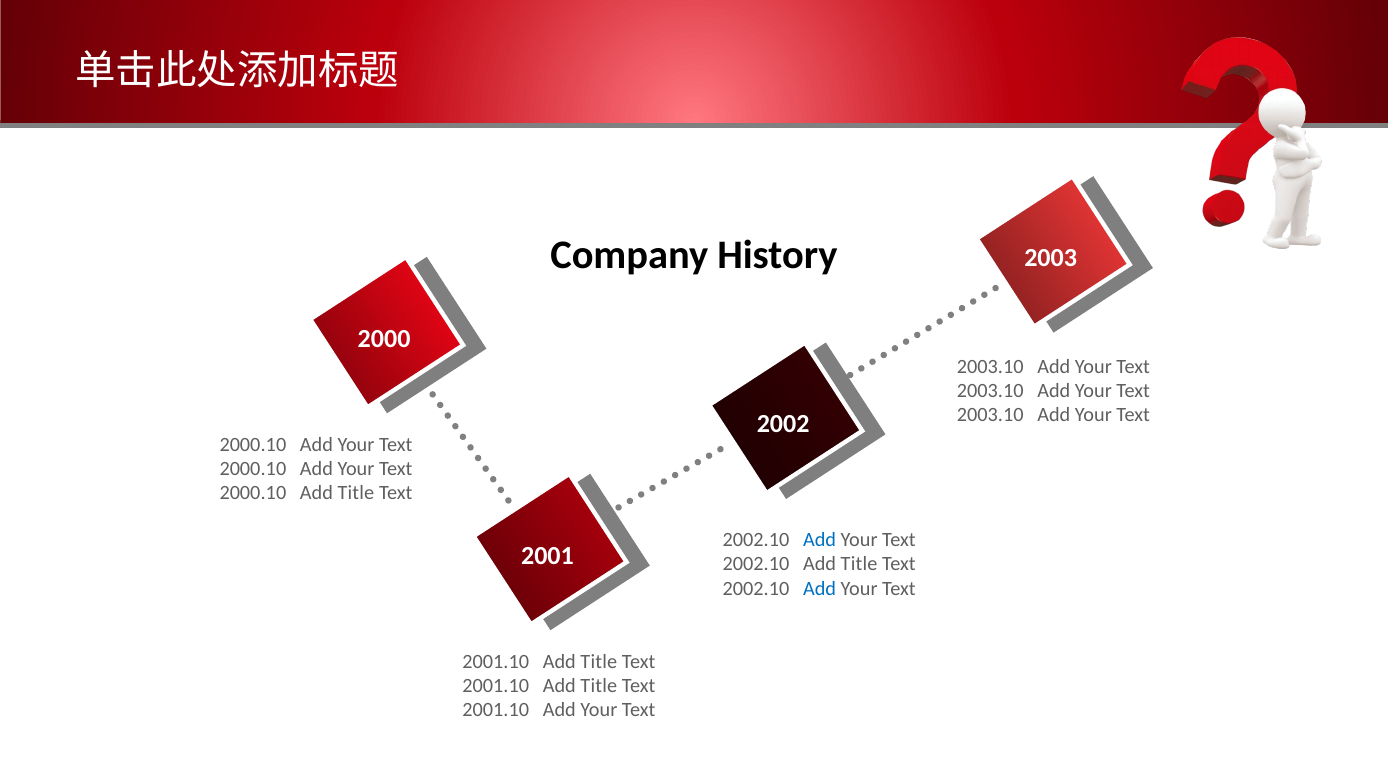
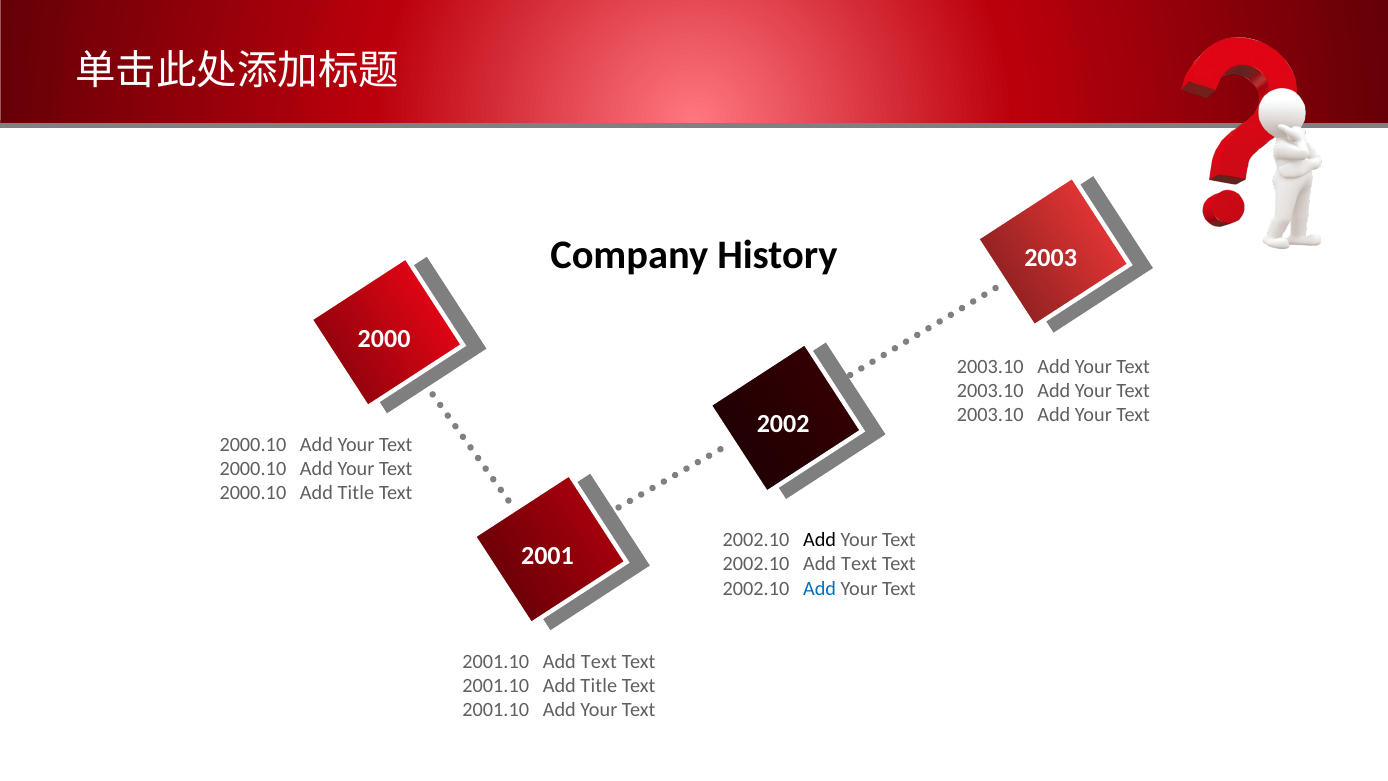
Add at (820, 540) colour: blue -> black
2002.10 Add Title: Title -> Text
Title at (599, 661): Title -> Text
